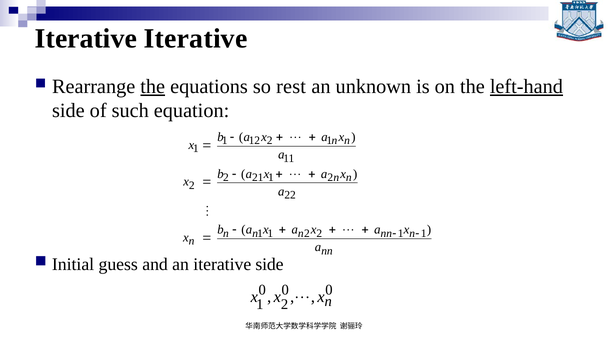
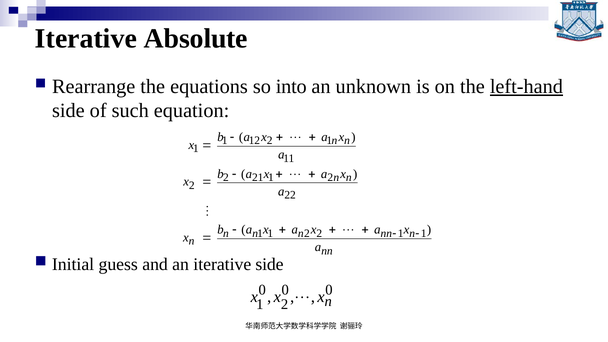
Iterative Iterative: Iterative -> Absolute
the at (153, 86) underline: present -> none
rest: rest -> into
